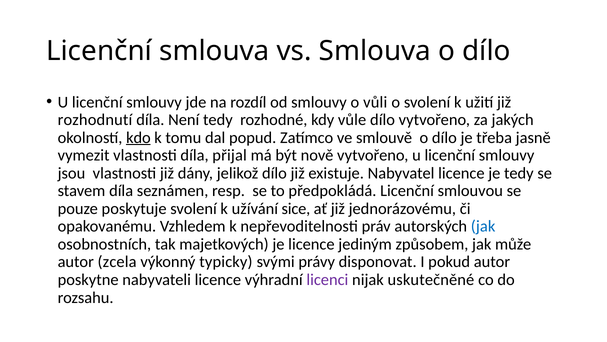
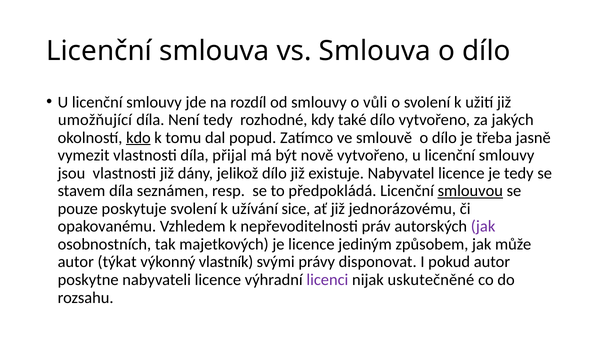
rozhodnutí: rozhodnutí -> umožňující
vůle: vůle -> také
smlouvou underline: none -> present
jak at (483, 226) colour: blue -> purple
zcela: zcela -> týkat
typicky: typicky -> vlastník
